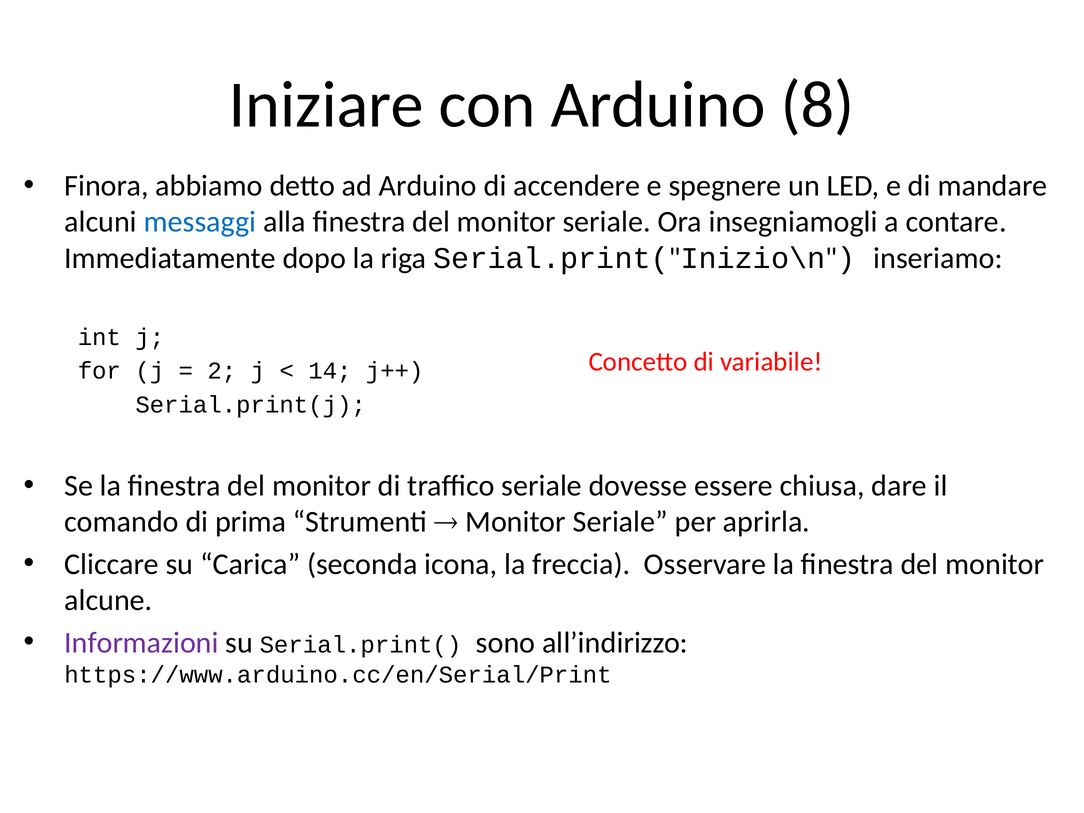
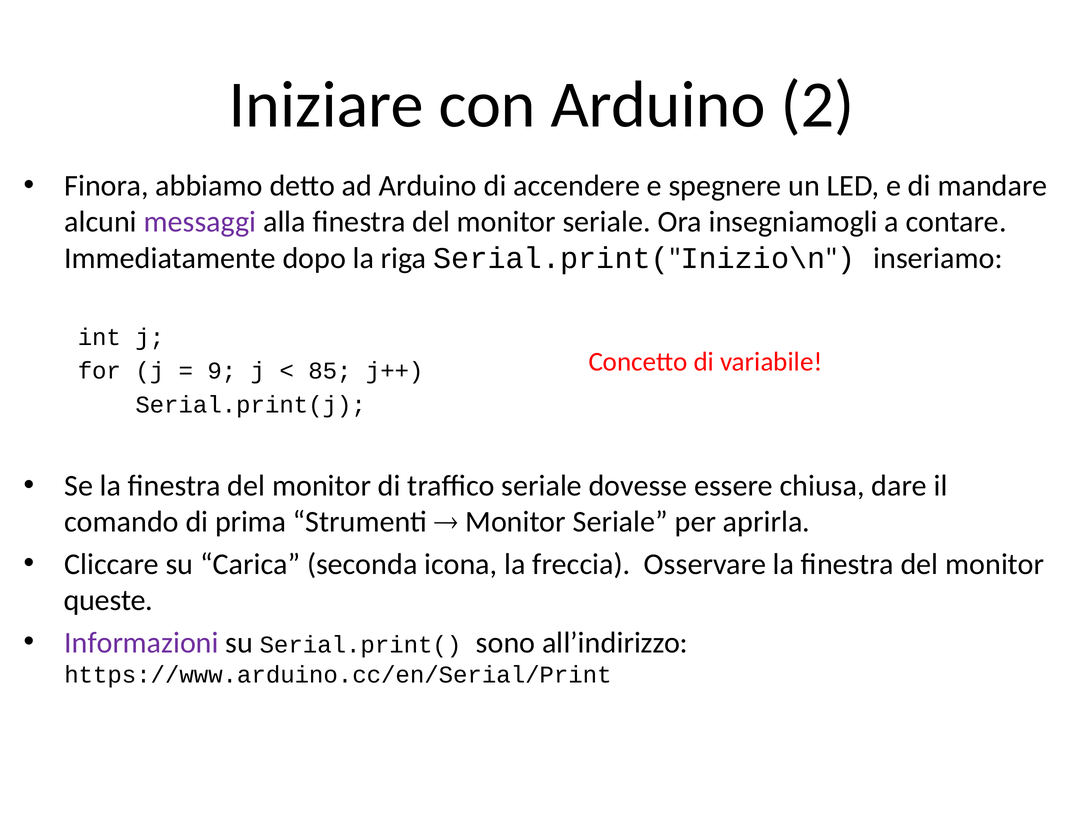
8: 8 -> 2
messaggi colour: blue -> purple
2: 2 -> 9
14: 14 -> 85
alcune: alcune -> queste
